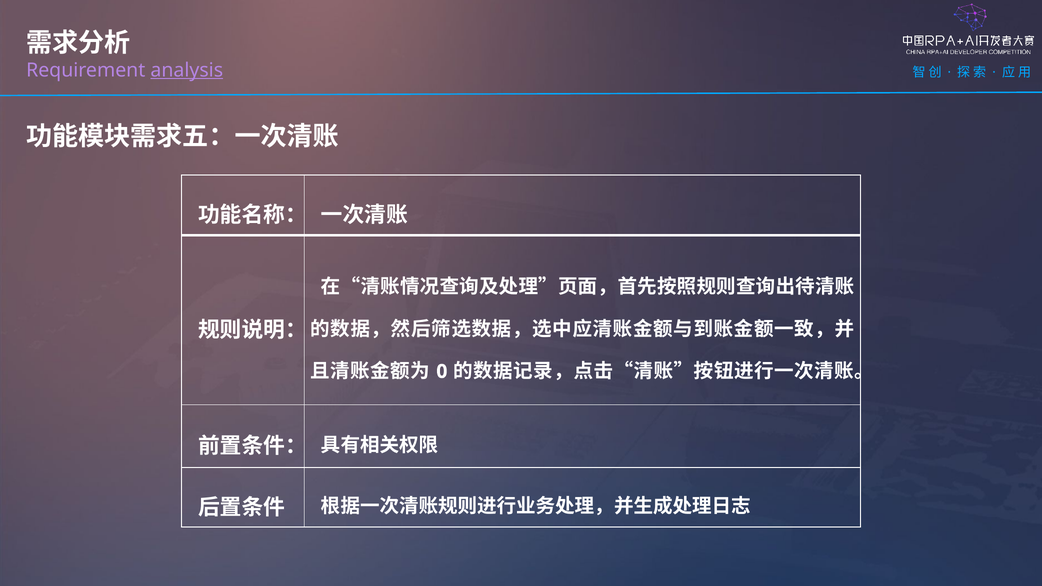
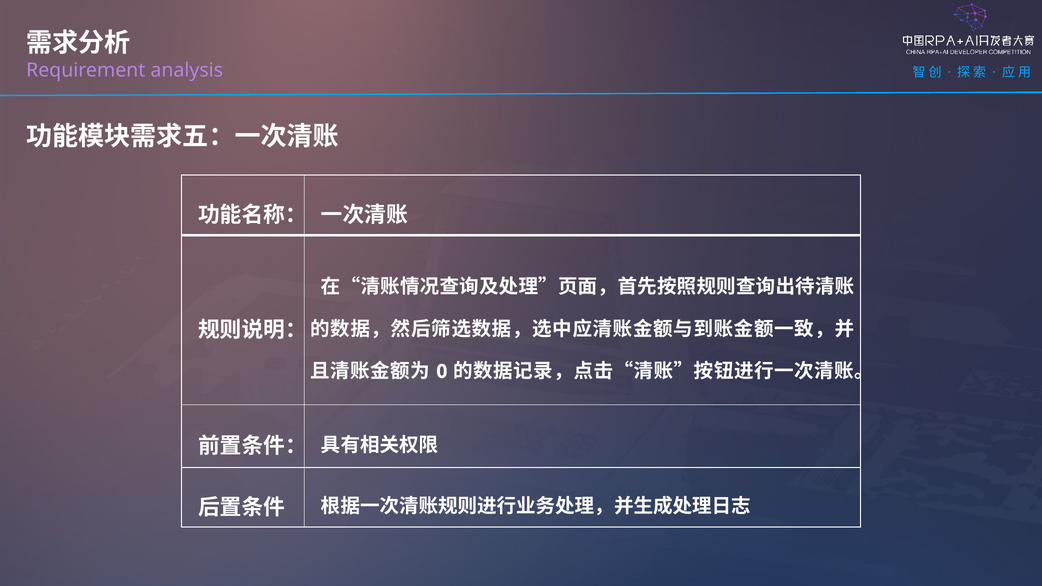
analysis underline: present -> none
